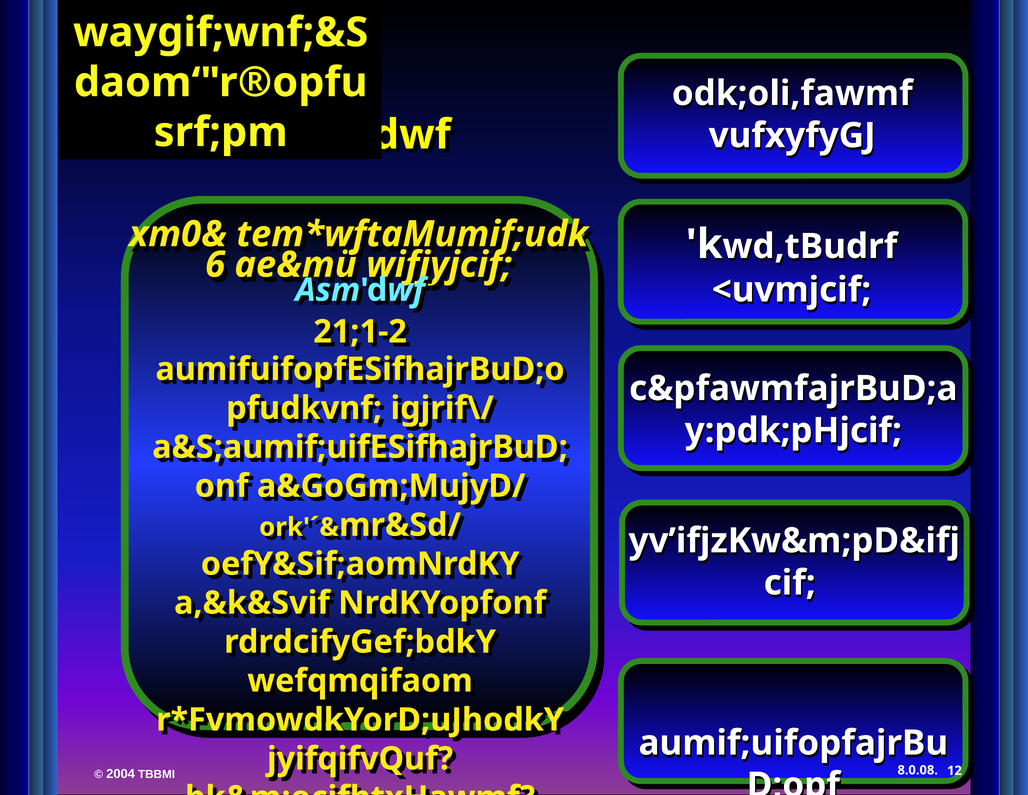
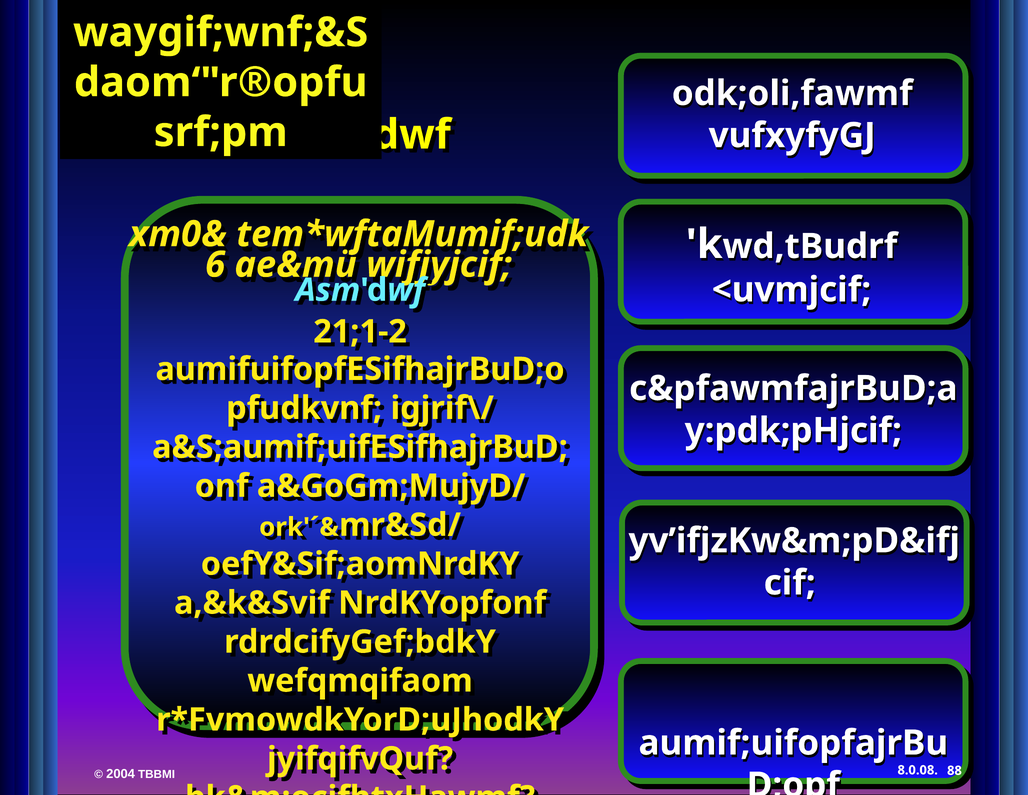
12: 12 -> 88
